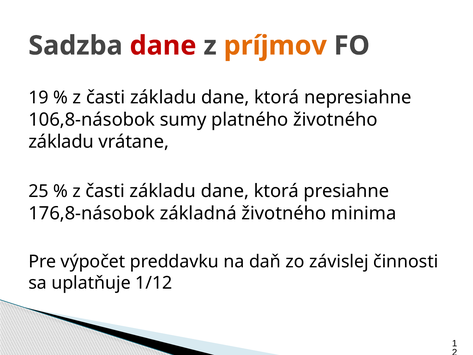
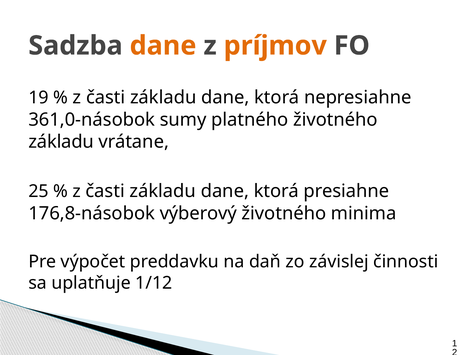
dane at (163, 46) colour: red -> orange
106,8-násobok: 106,8-násobok -> 361,0-násobok
základná: základná -> výberový
